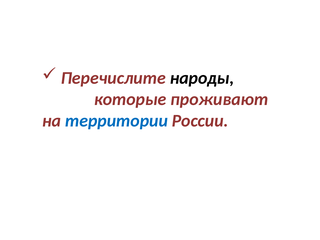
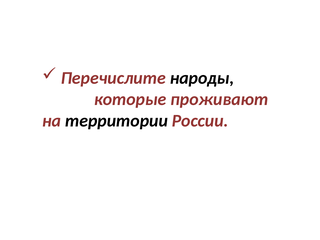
территории colour: blue -> black
